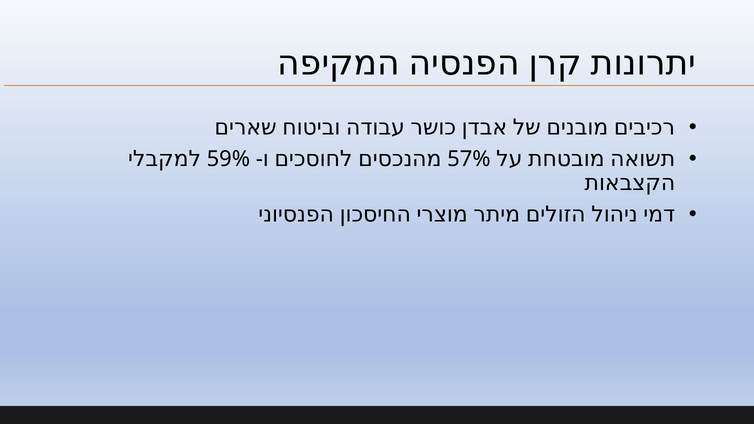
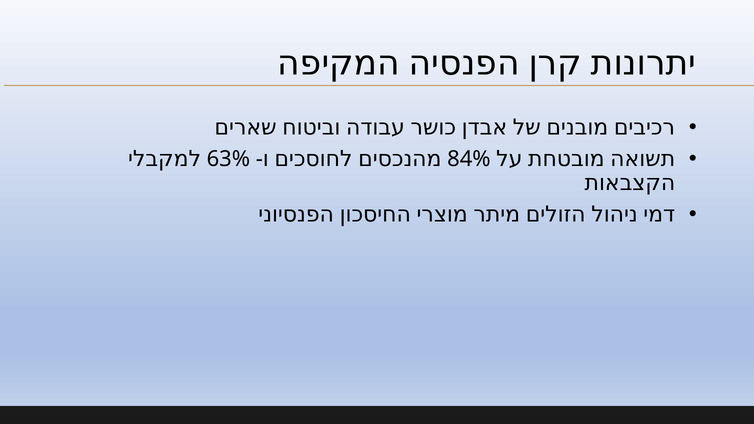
59%: 59% -> 63%
57%: 57% -> 84%
